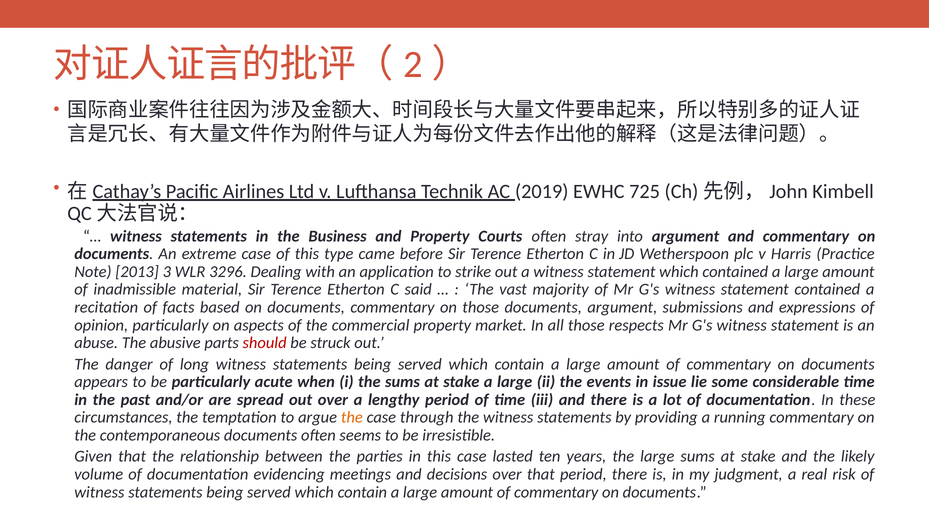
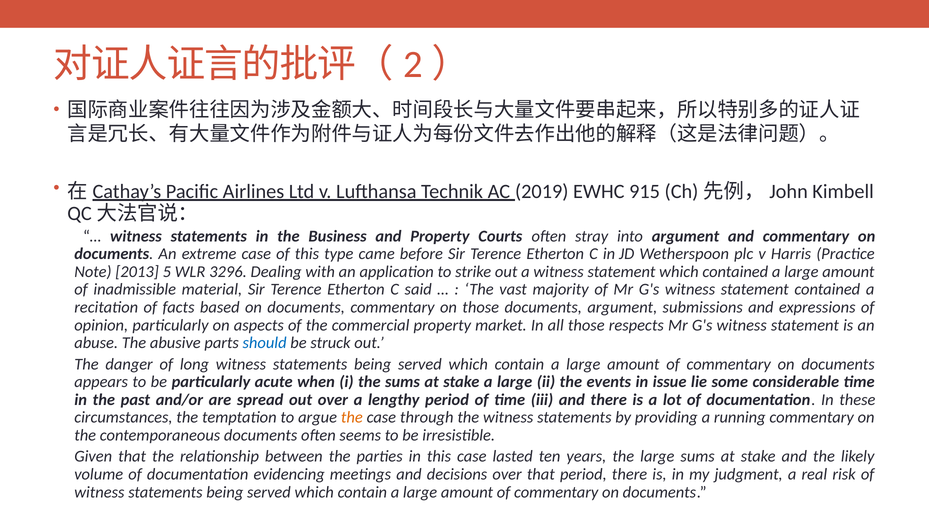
725: 725 -> 915
3: 3 -> 5
should colour: red -> blue
